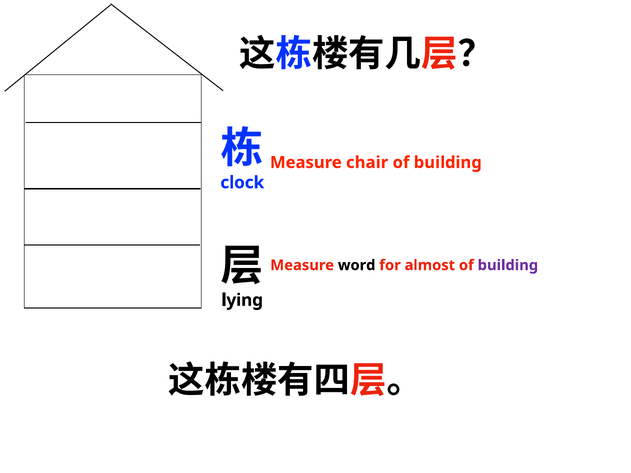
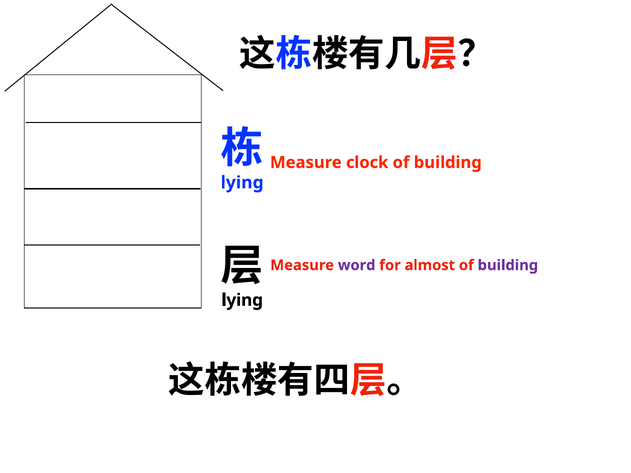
chair: chair -> clock
clock at (242, 183): clock -> lying
word colour: black -> purple
